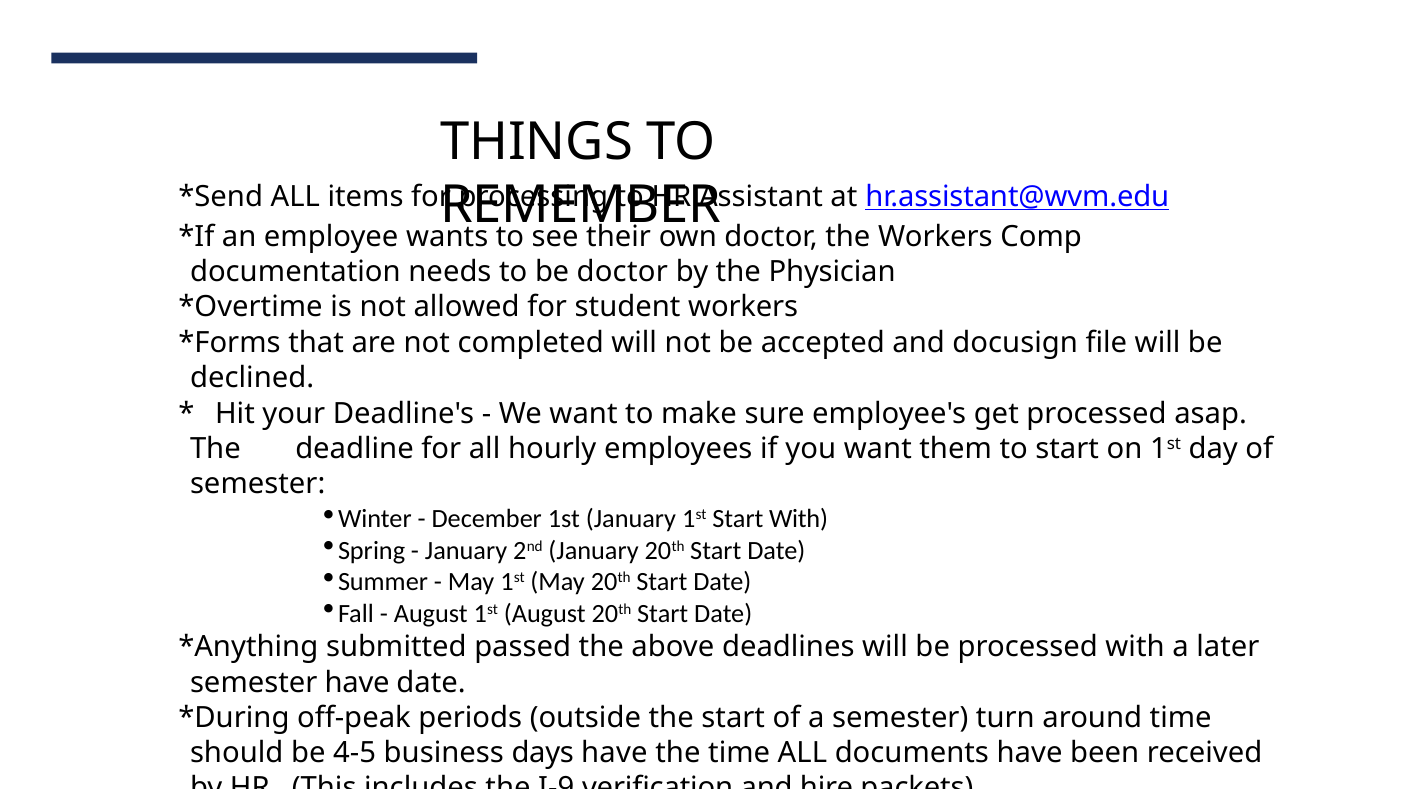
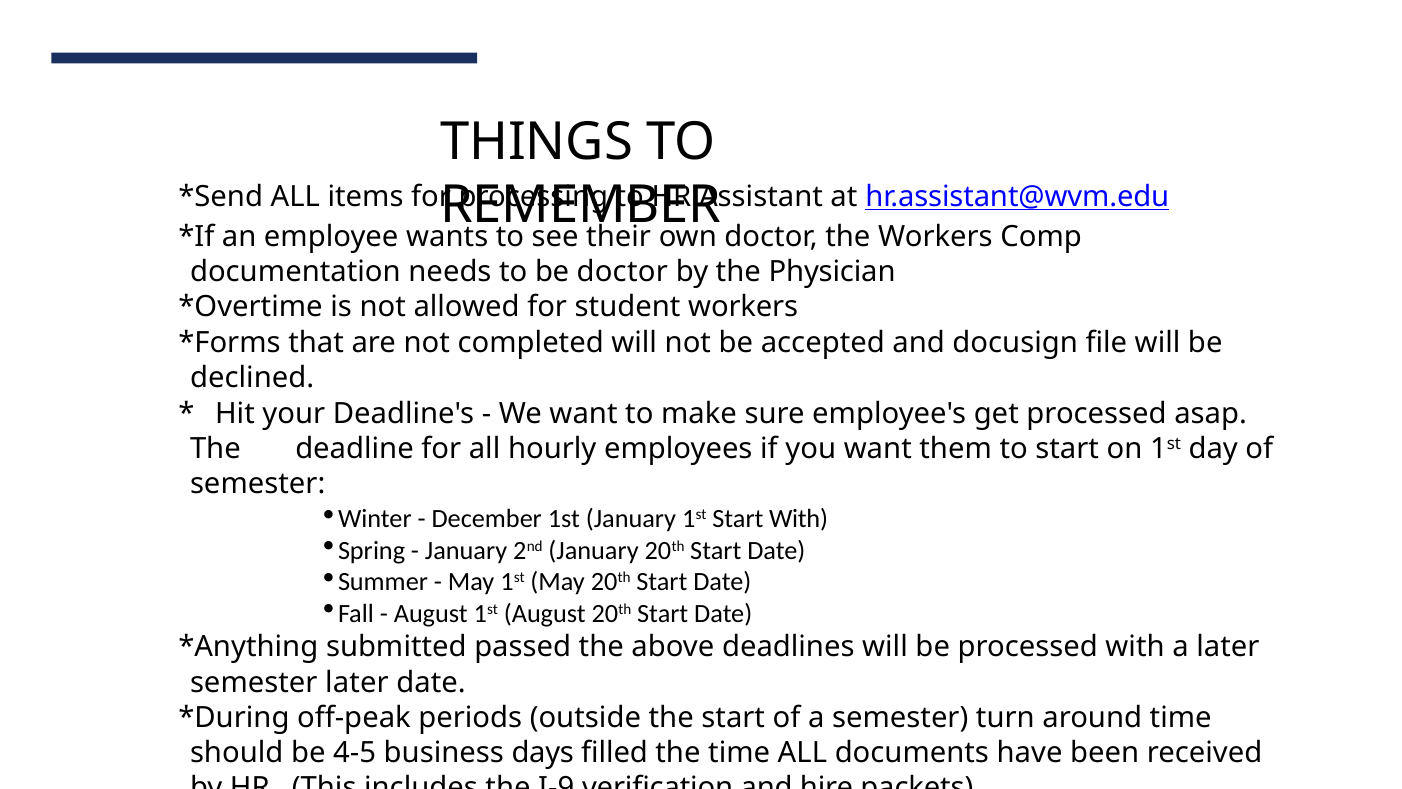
semester have: have -> later
days have: have -> filled
